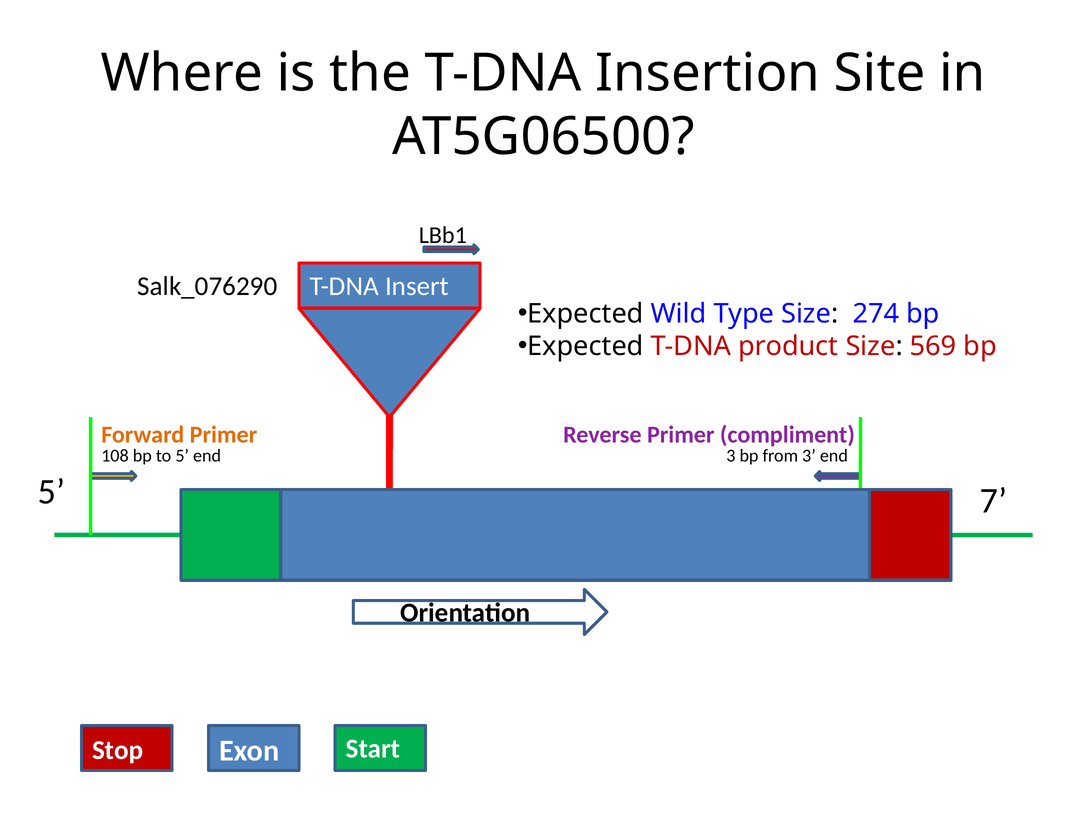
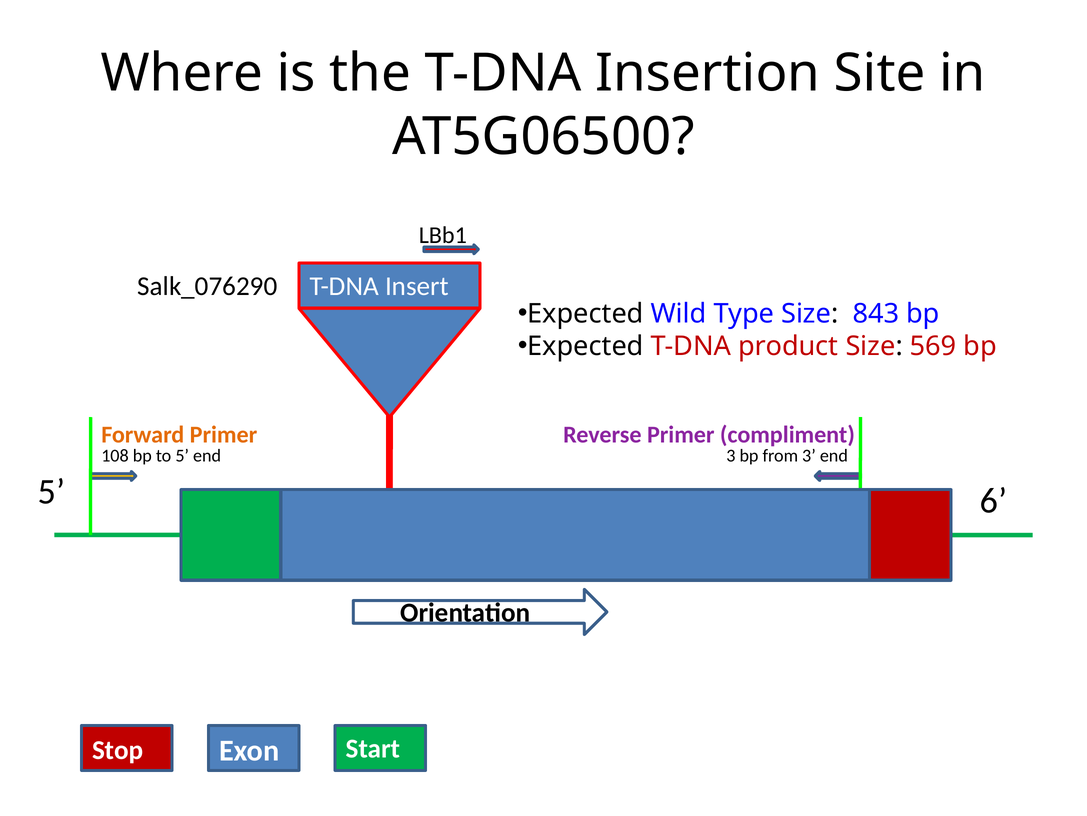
274: 274 -> 843
7: 7 -> 6
